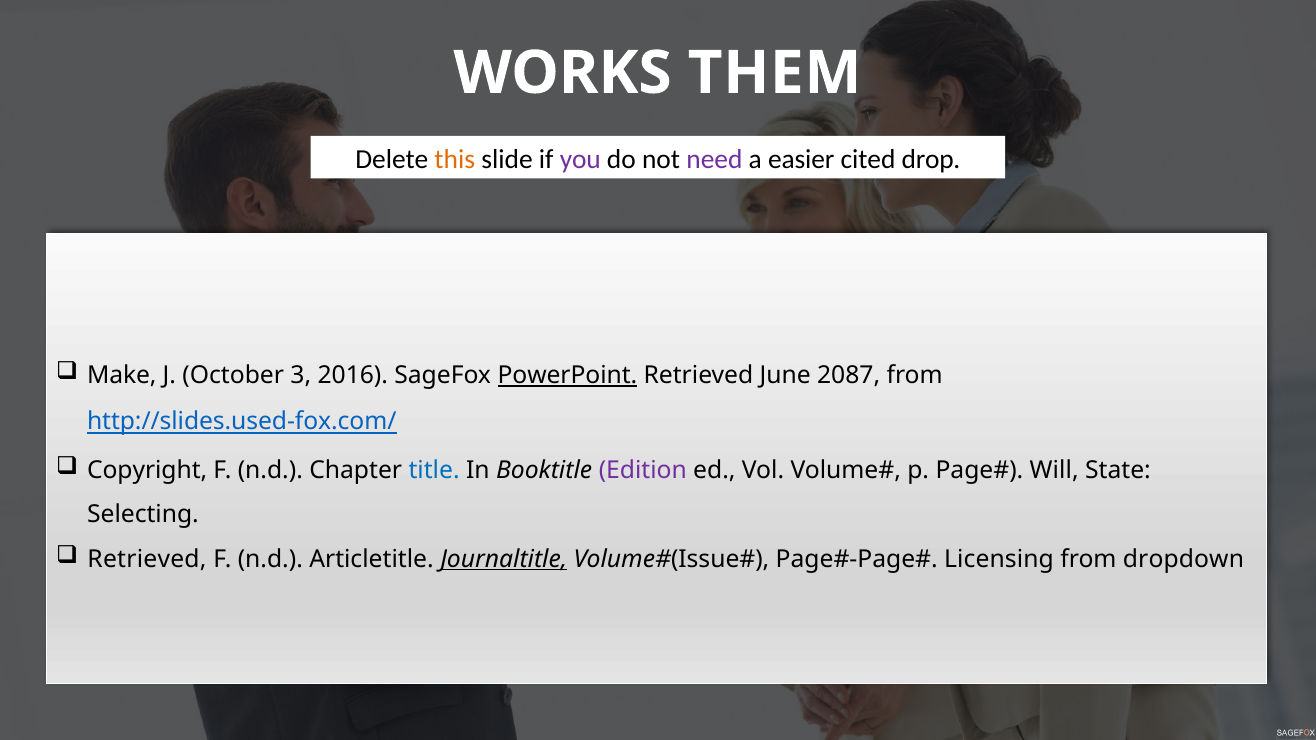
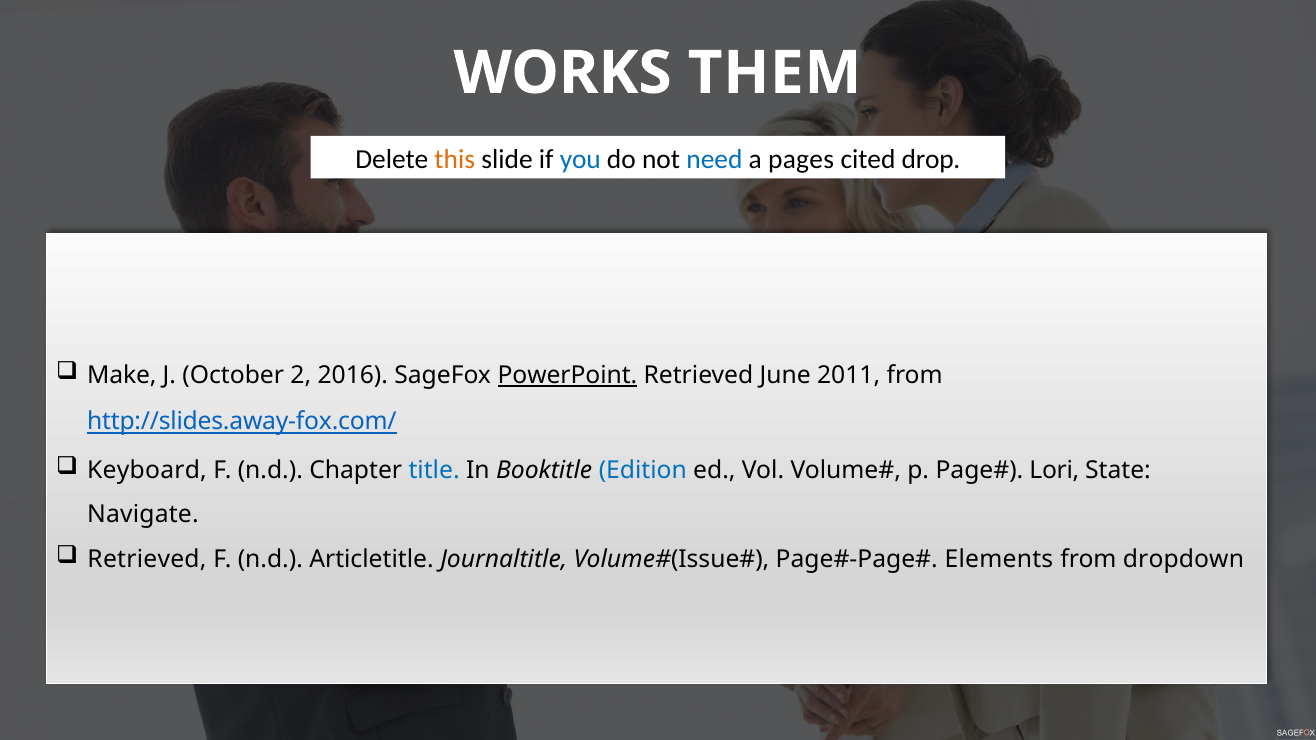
you colour: purple -> blue
need colour: purple -> blue
easier: easier -> pages
3: 3 -> 2
2087: 2087 -> 2011
http://slides.used-fox.com/: http://slides.used-fox.com/ -> http://slides.away-fox.com/
Copyright: Copyright -> Keyboard
Edition colour: purple -> blue
Will: Will -> Lori
Selecting: Selecting -> Navigate
Journaltitle underline: present -> none
Licensing: Licensing -> Elements
